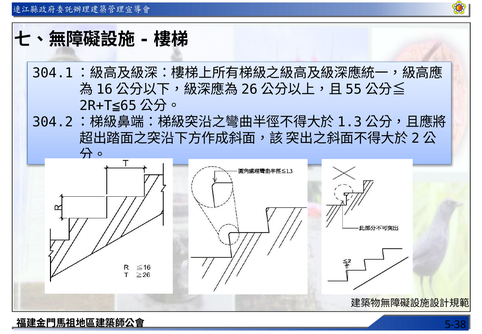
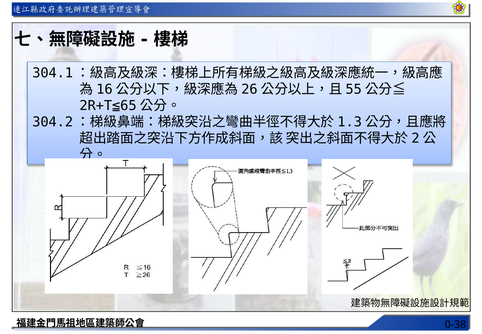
5-38: 5-38 -> 0-38
